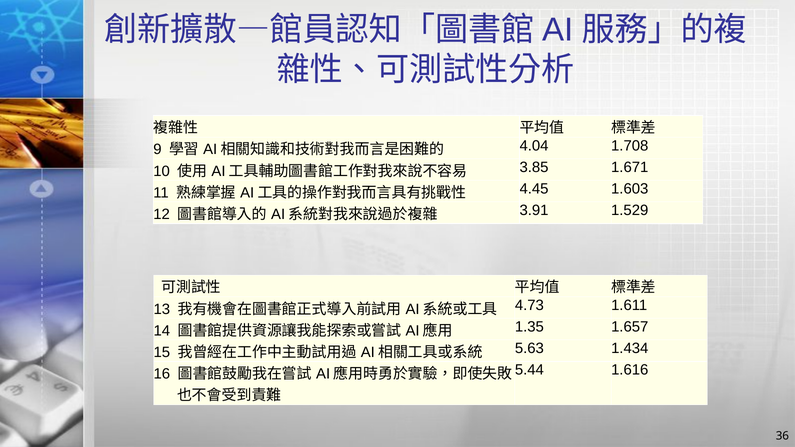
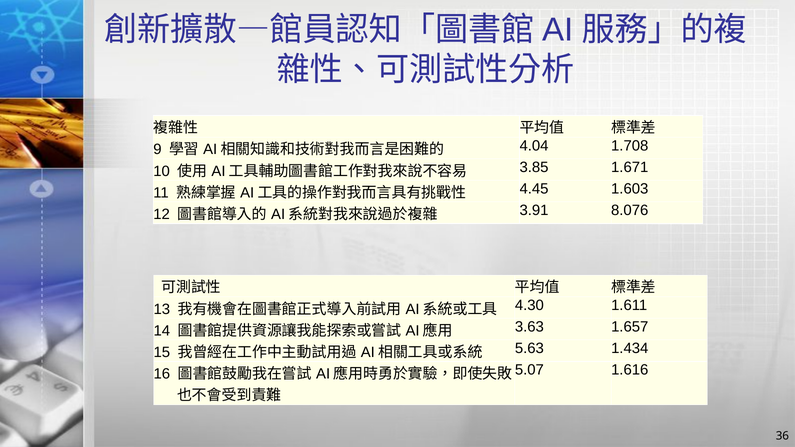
1.529: 1.529 -> 8.076
4.73: 4.73 -> 4.30
1.35: 1.35 -> 3.63
5.44: 5.44 -> 5.07
